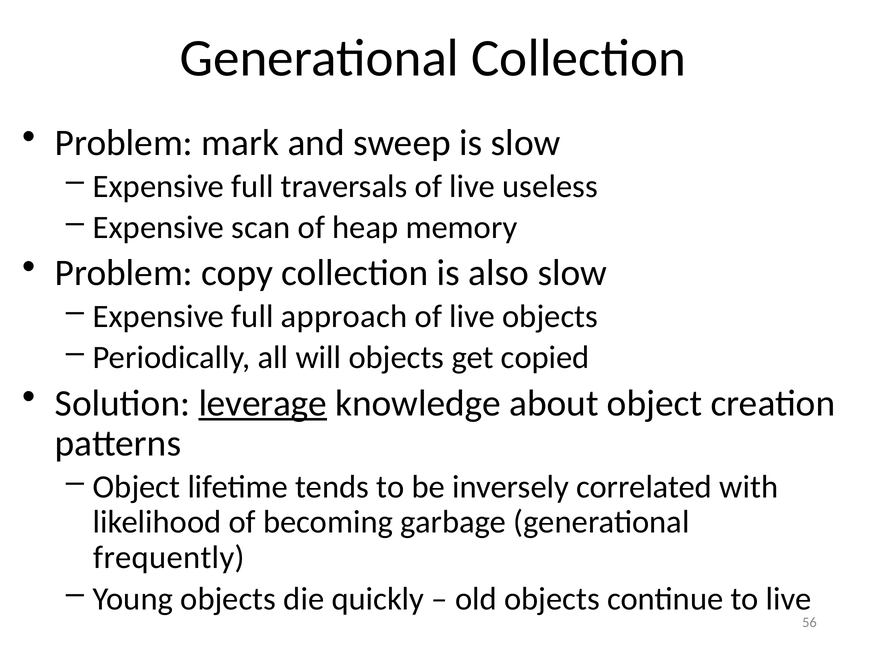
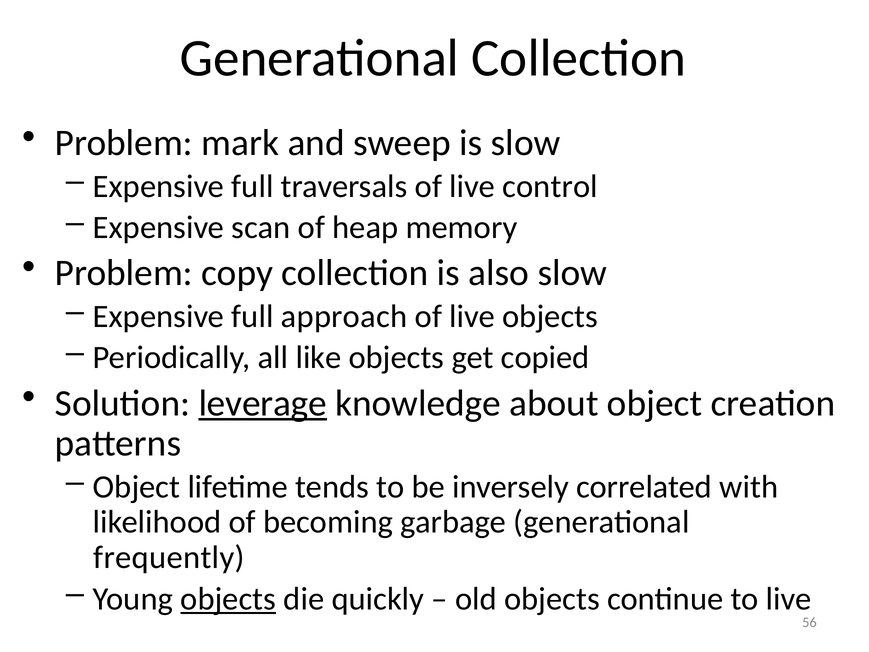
useless: useless -> control
will: will -> like
objects at (228, 599) underline: none -> present
